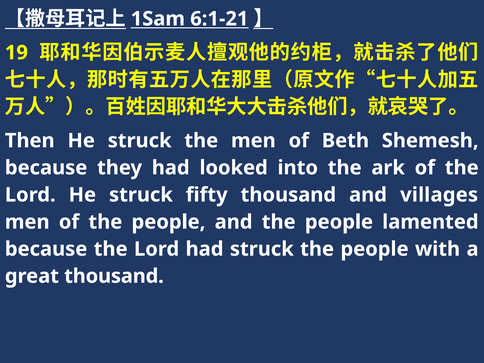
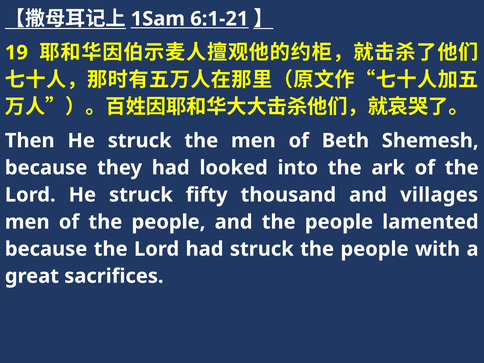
great thousand: thousand -> sacrifices
